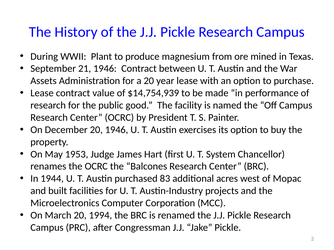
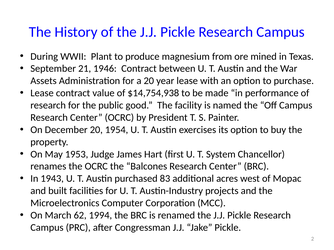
$14,754,939: $14,754,939 -> $14,754,938
20 1946: 1946 -> 1954
1944: 1944 -> 1943
March 20: 20 -> 62
